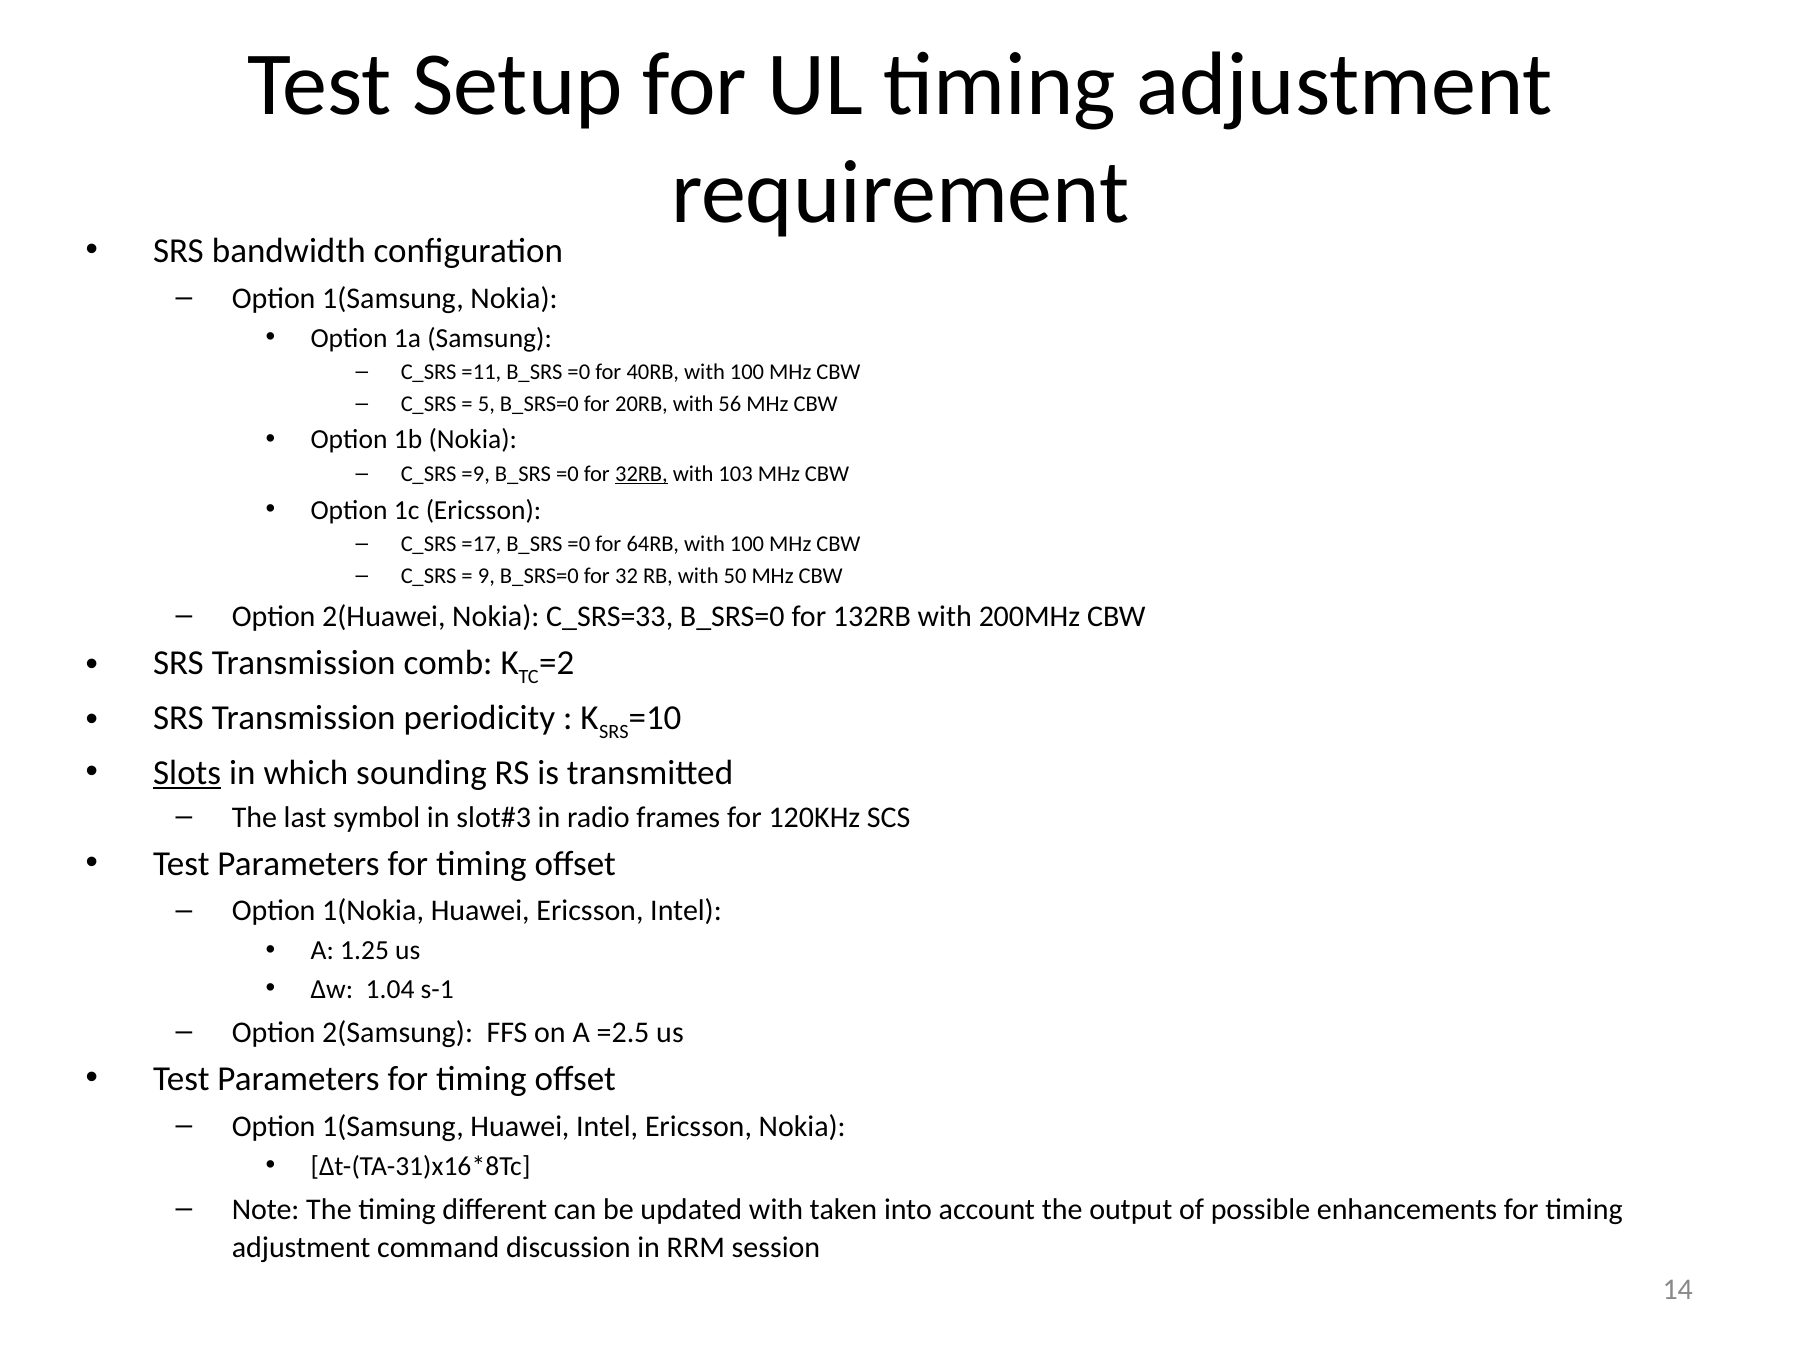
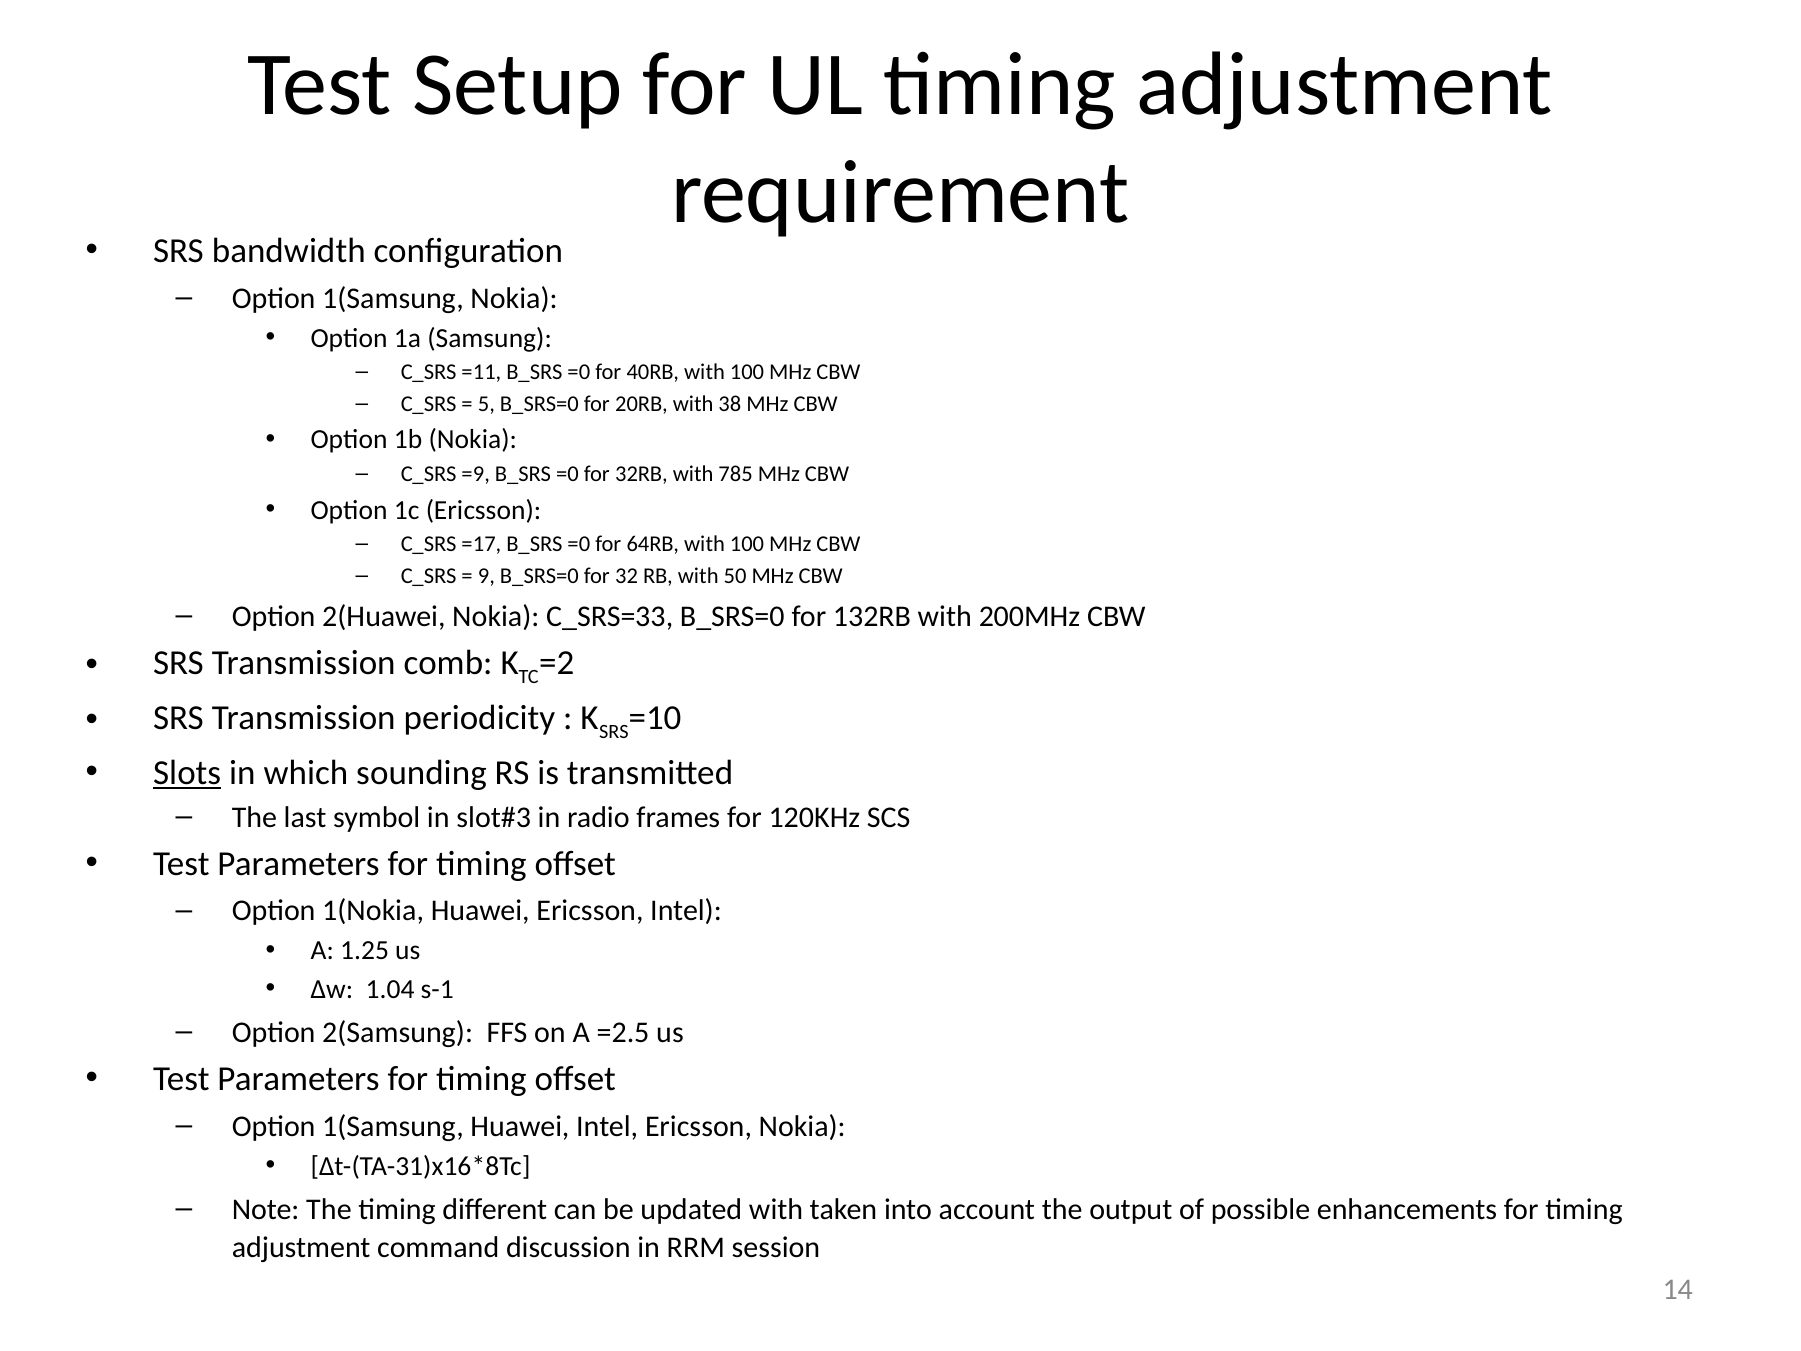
56: 56 -> 38
32RB underline: present -> none
103: 103 -> 785
